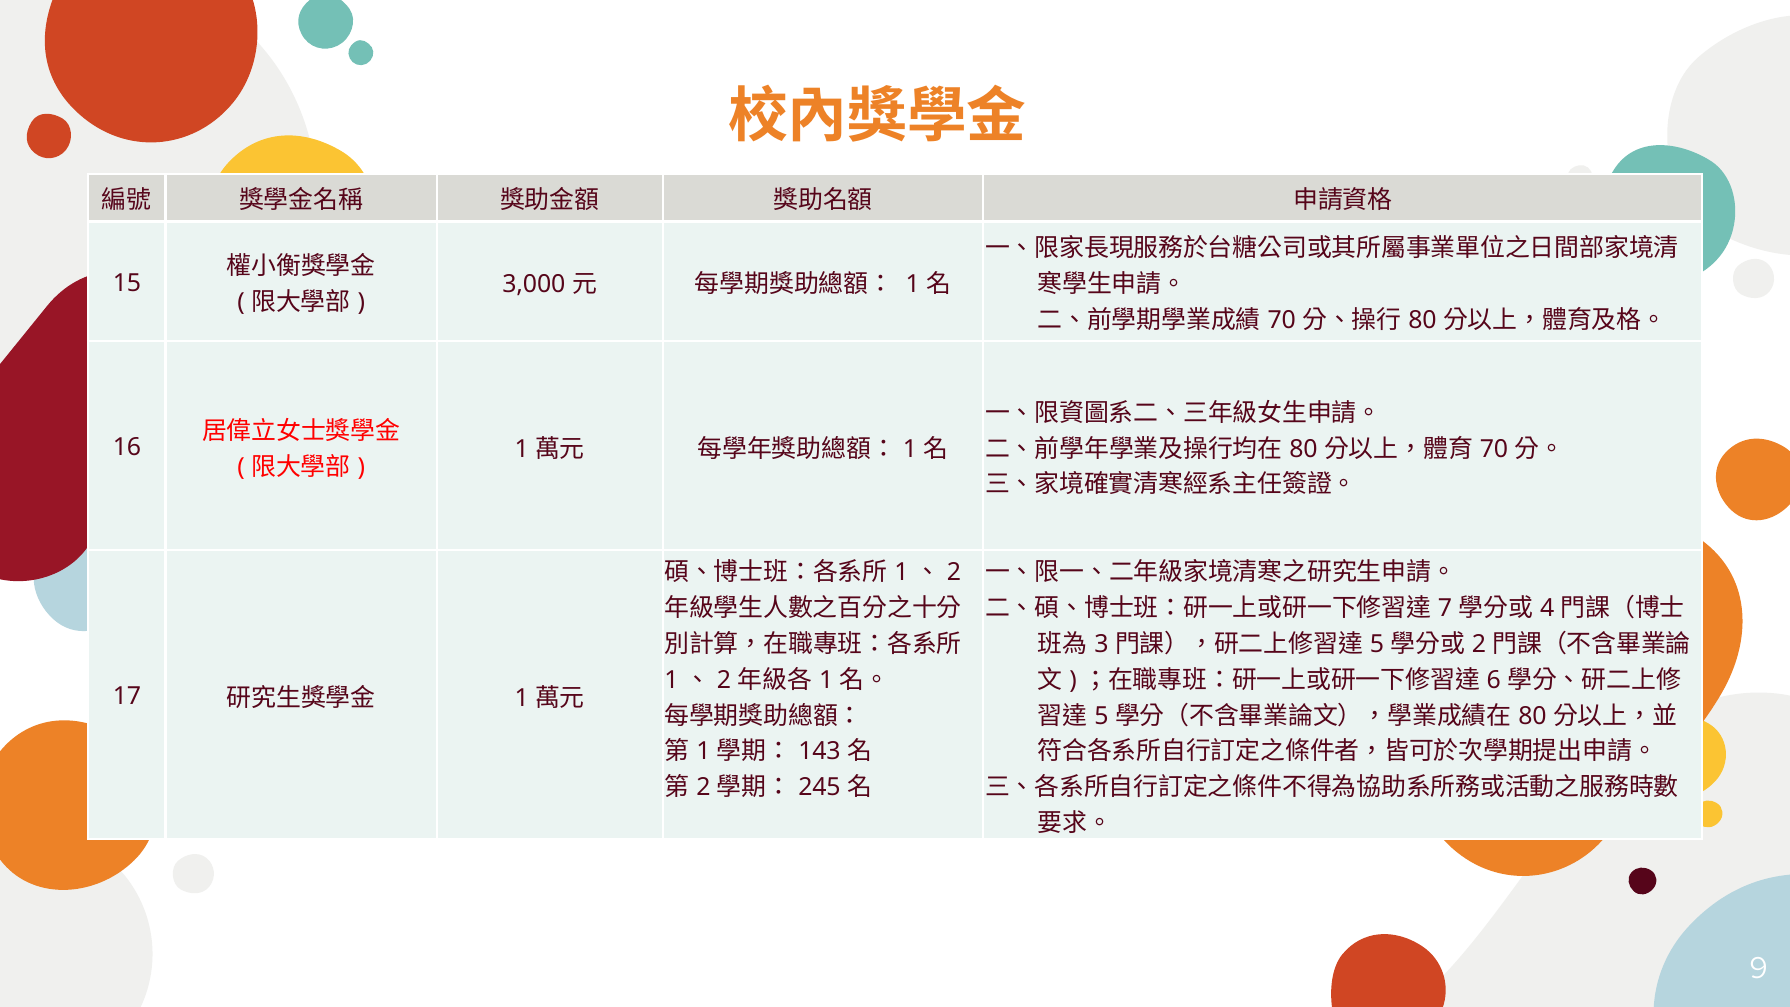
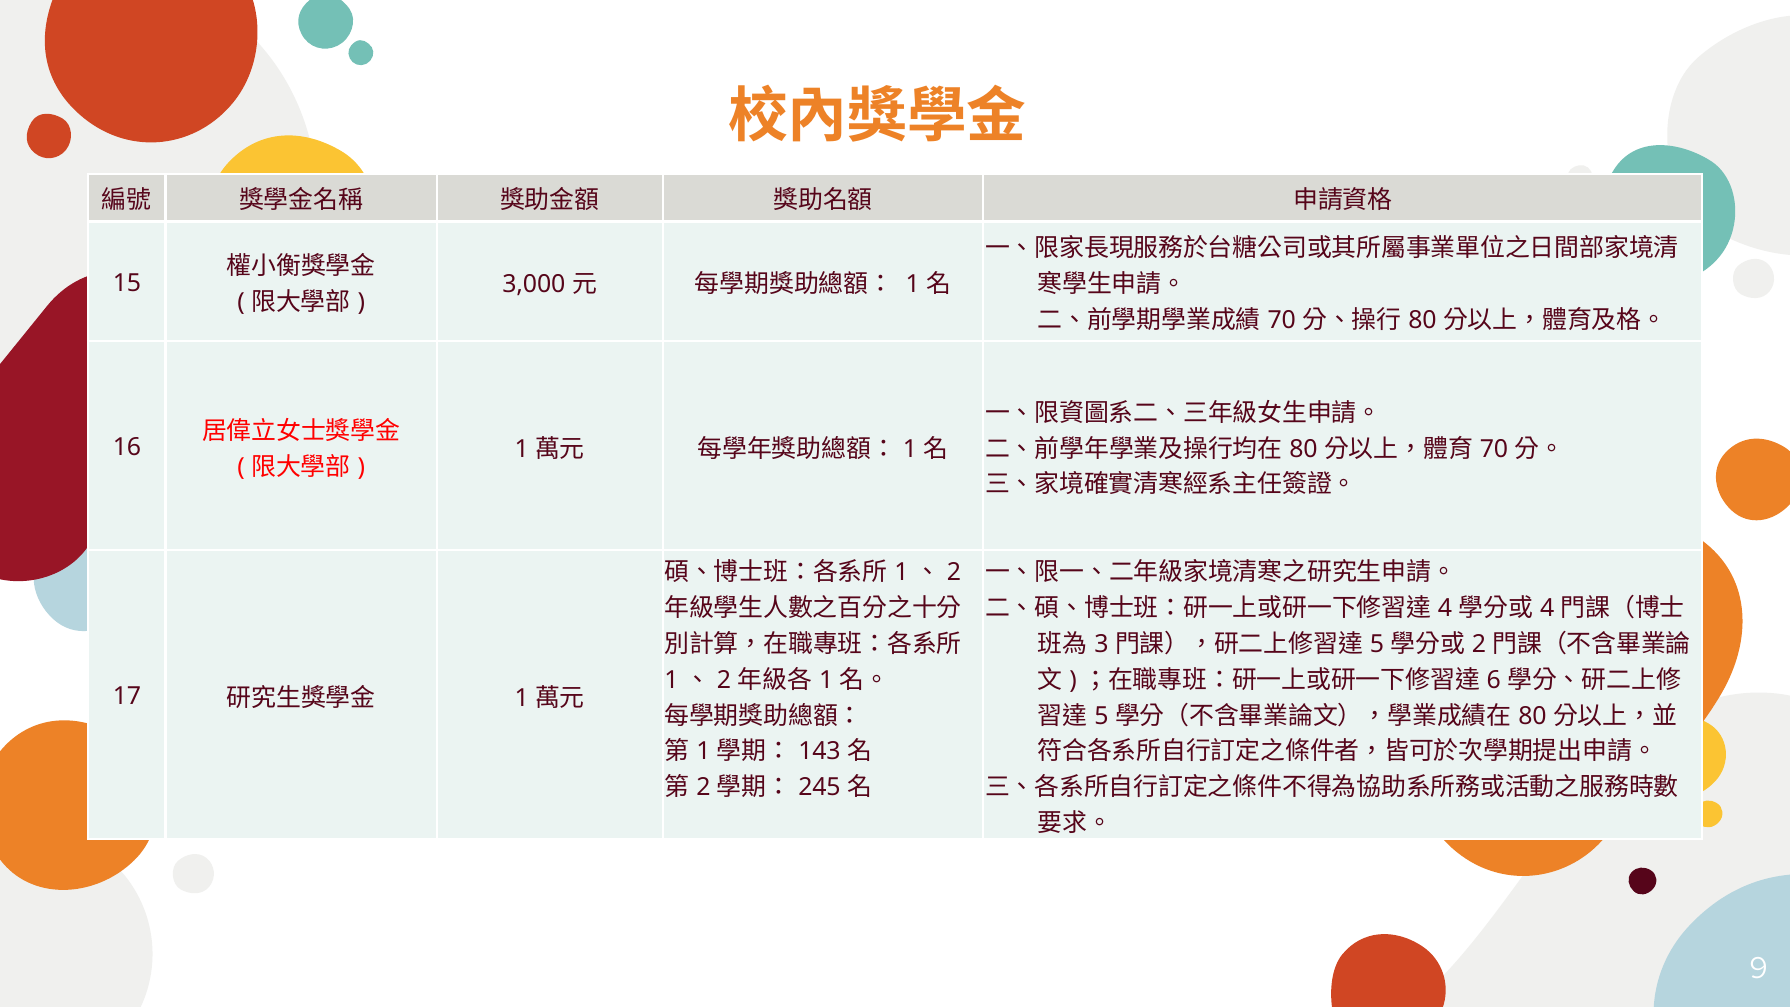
7 at (1445, 608): 7 -> 4
